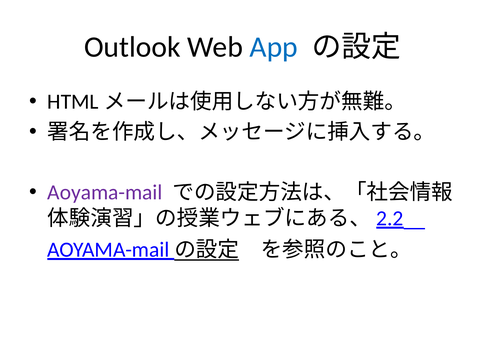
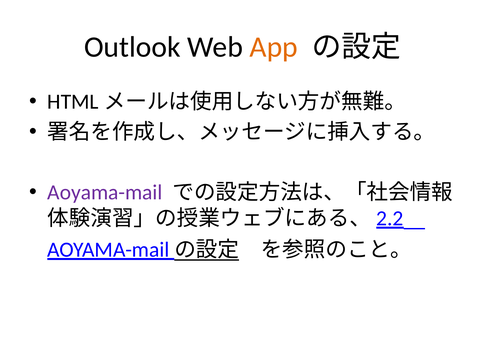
App colour: blue -> orange
